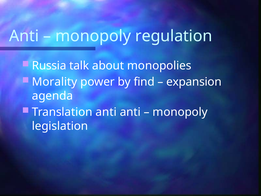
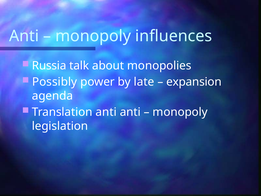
regulation: regulation -> influences
Morality: Morality -> Possibly
find: find -> late
